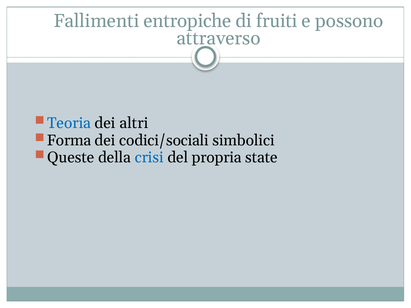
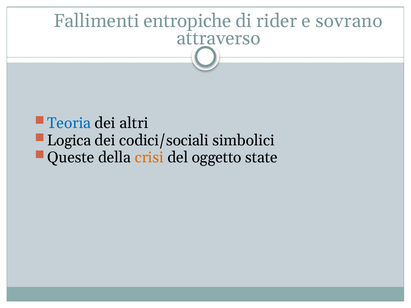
fruiti: fruiti -> rider
possono: possono -> sovrano
Forma: Forma -> Logica
crisi colour: blue -> orange
propria: propria -> oggetto
